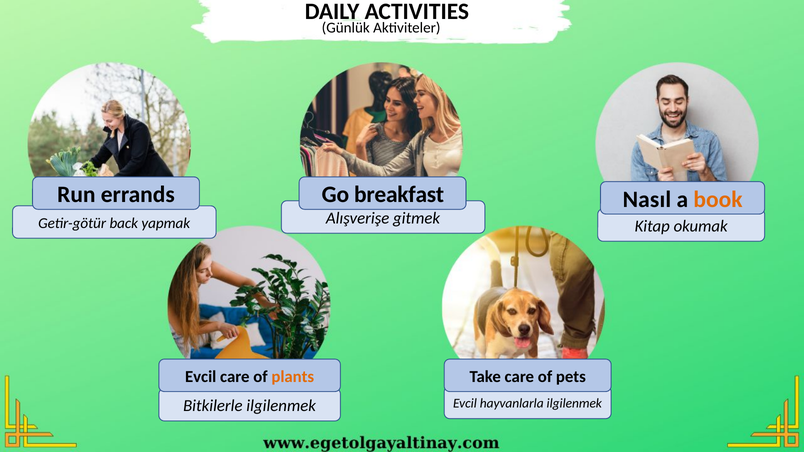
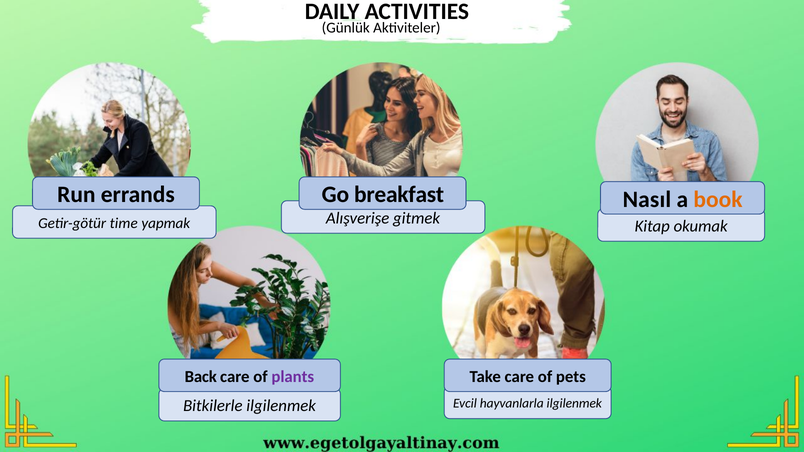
back: back -> time
Evcil at (201, 377): Evcil -> Back
plants colour: orange -> purple
